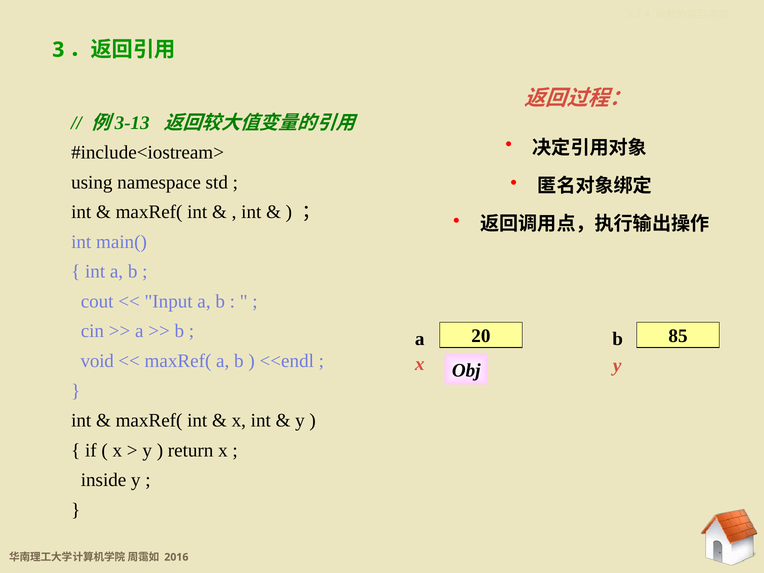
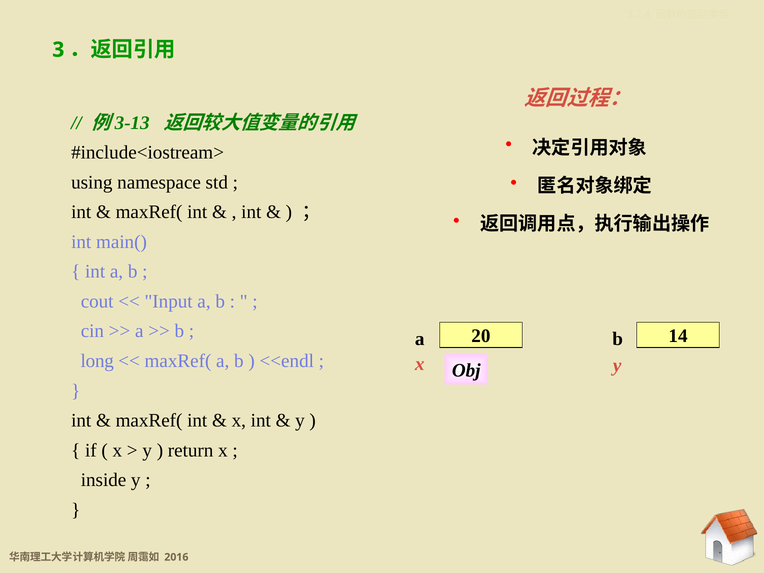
85: 85 -> 14
void: void -> long
